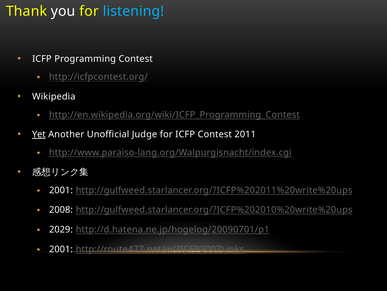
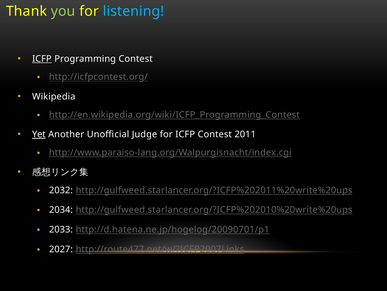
you colour: white -> light green
ICFP at (42, 59) underline: none -> present
2001 at (61, 190): 2001 -> 2032
2008: 2008 -> 2034
2029: 2029 -> 2033
2001 at (61, 249): 2001 -> 2027
